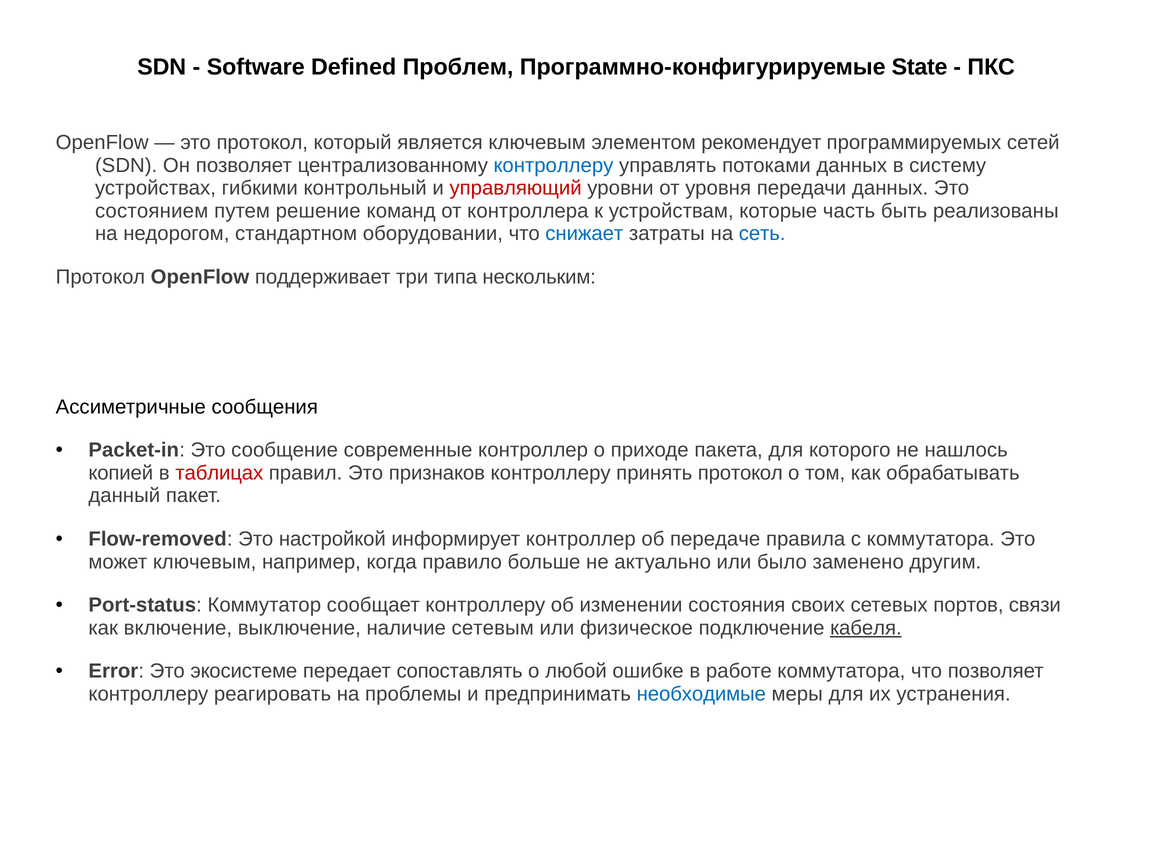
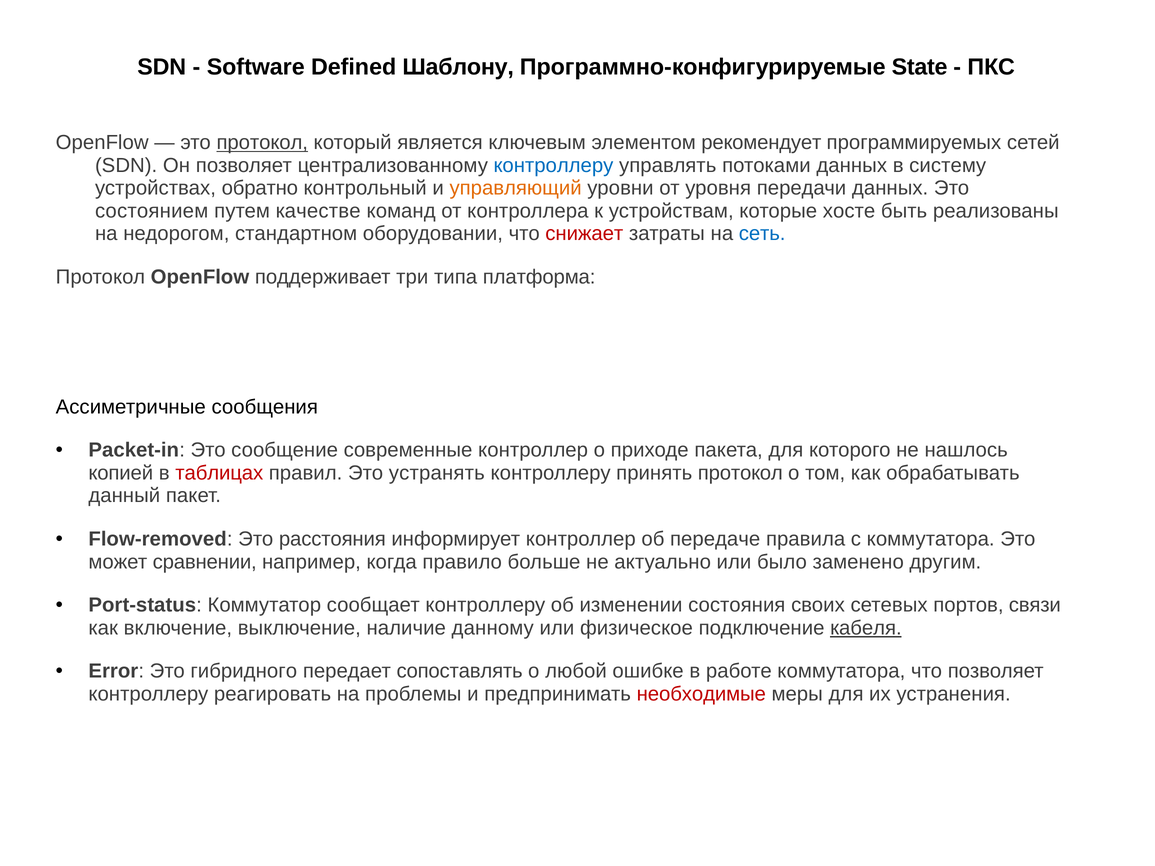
Проблем: Проблем -> Шаблону
протокол at (262, 143) underline: none -> present
гибкими: гибкими -> обратно
управляющий colour: red -> orange
решение: решение -> качестве
часть: часть -> хосте
снижает colour: blue -> red
нескольким: нескольким -> платформа
признаков: признаков -> устранять
настройкой: настройкой -> расстояния
может ключевым: ключевым -> сравнении
сетевым: сетевым -> данному
экосистеме: экосистеме -> гибридного
необходимые colour: blue -> red
